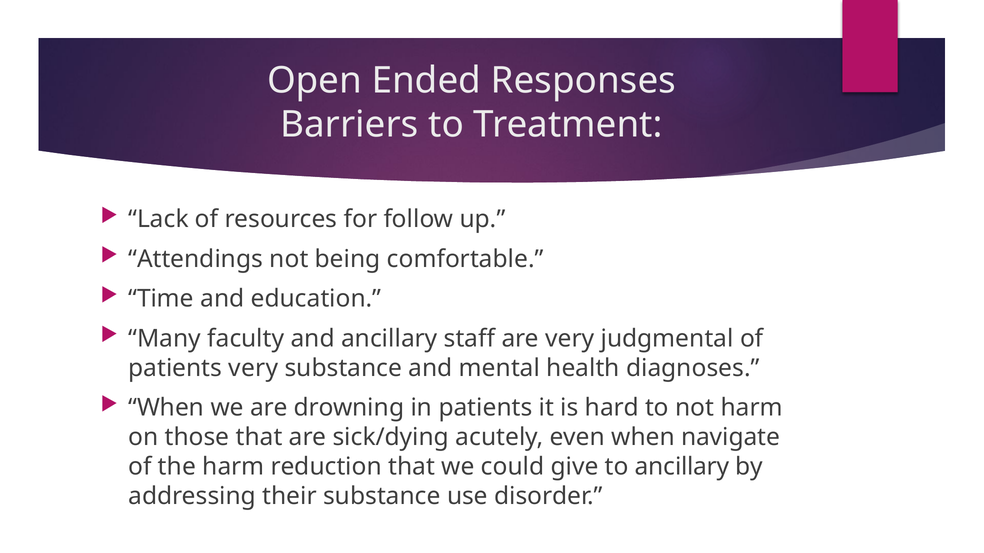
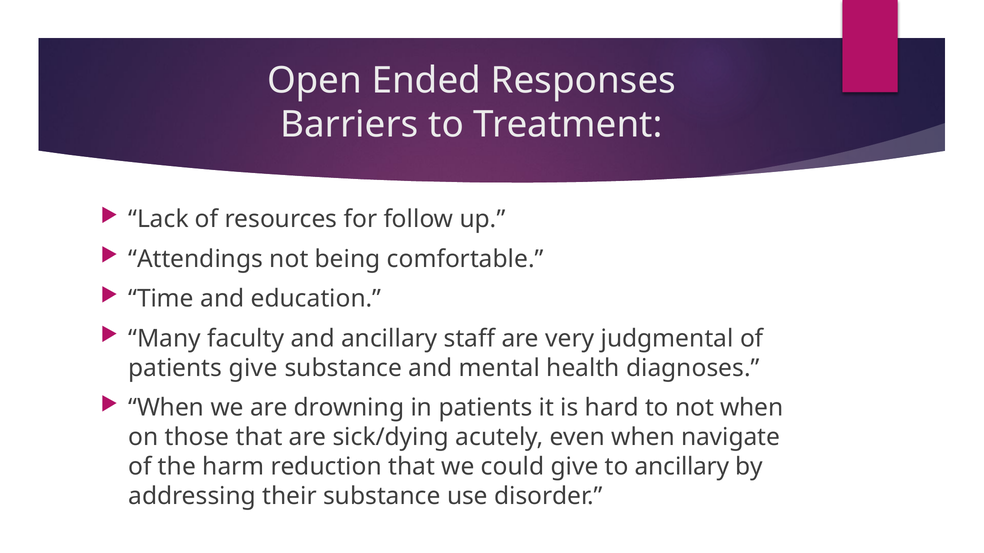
patients very: very -> give
not harm: harm -> when
